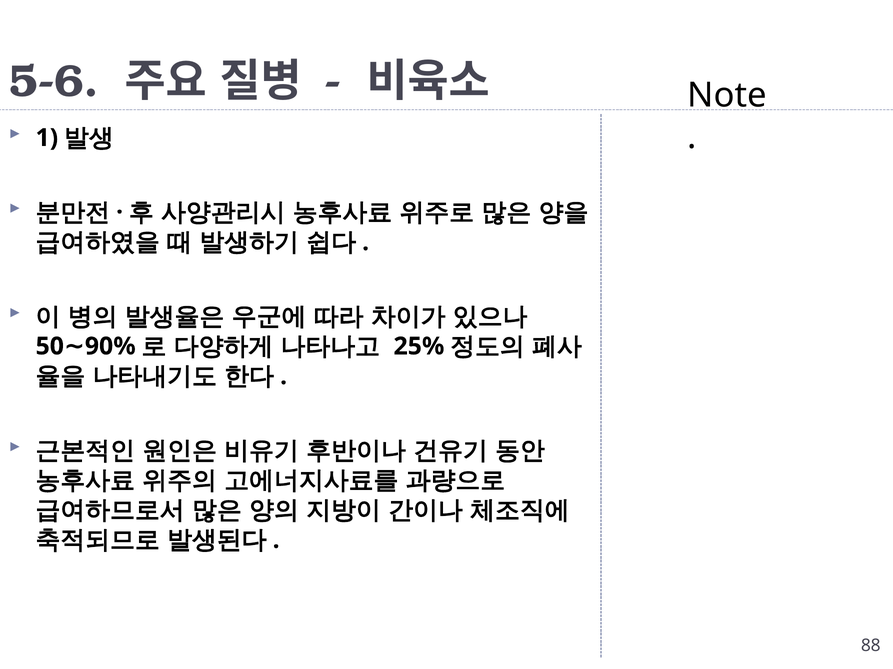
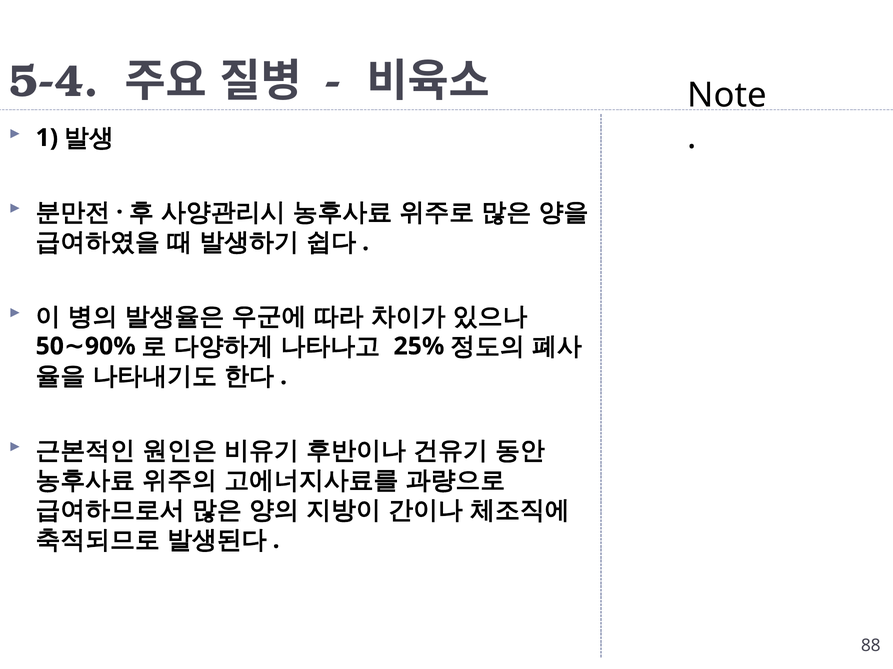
5-6: 5-6 -> 5-4
